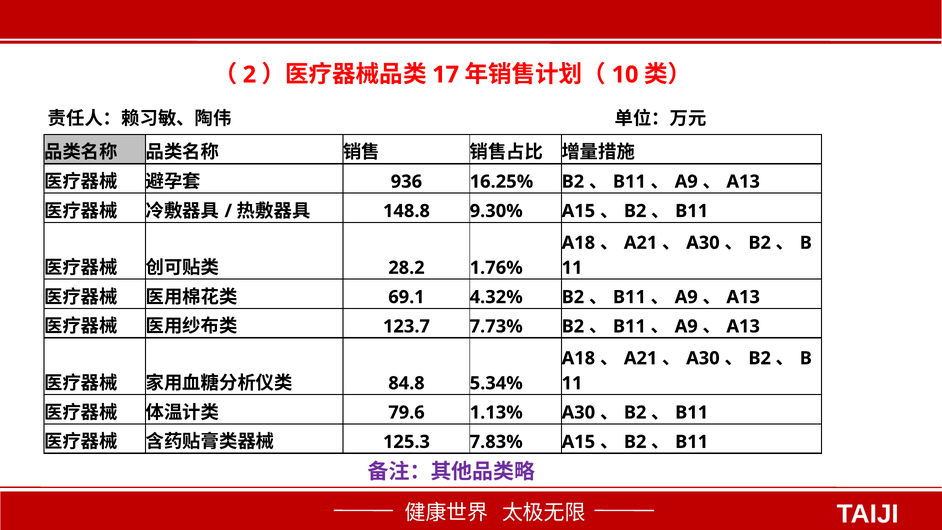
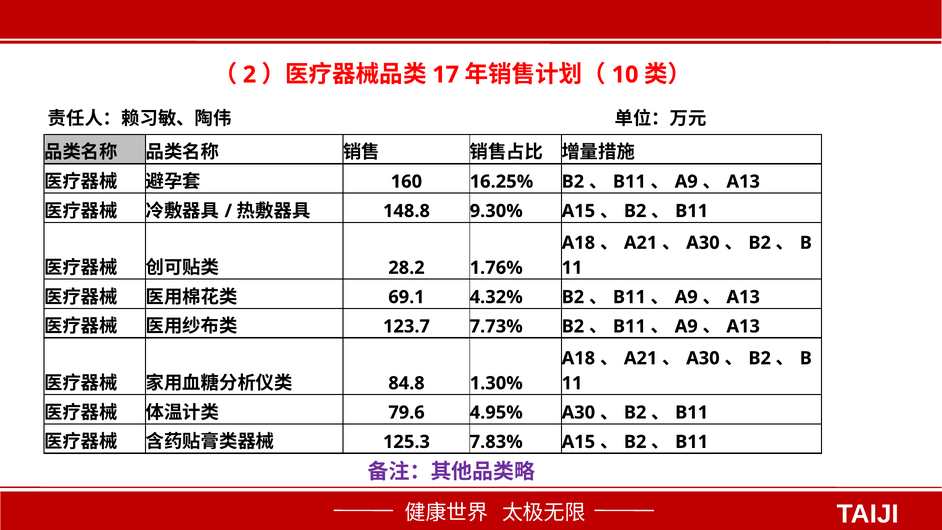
936: 936 -> 160
5.34%: 5.34% -> 1.30%
1.13%: 1.13% -> 4.95%
